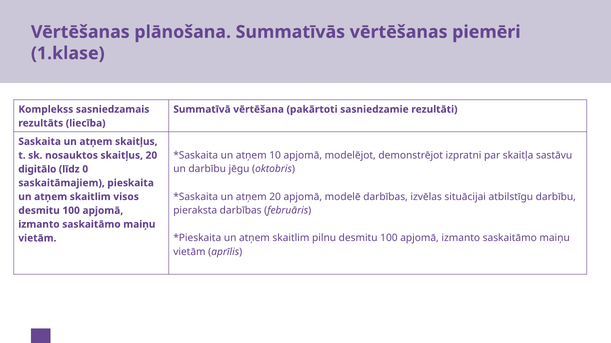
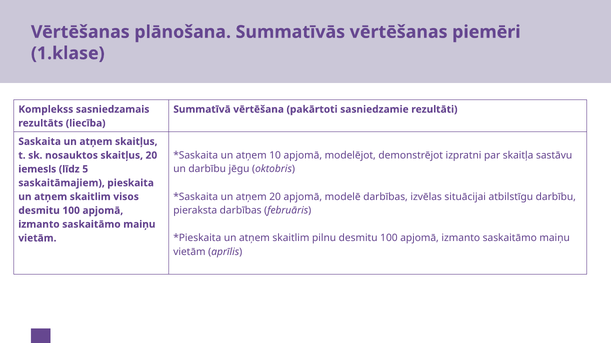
digitālo: digitālo -> iemesls
0: 0 -> 5
